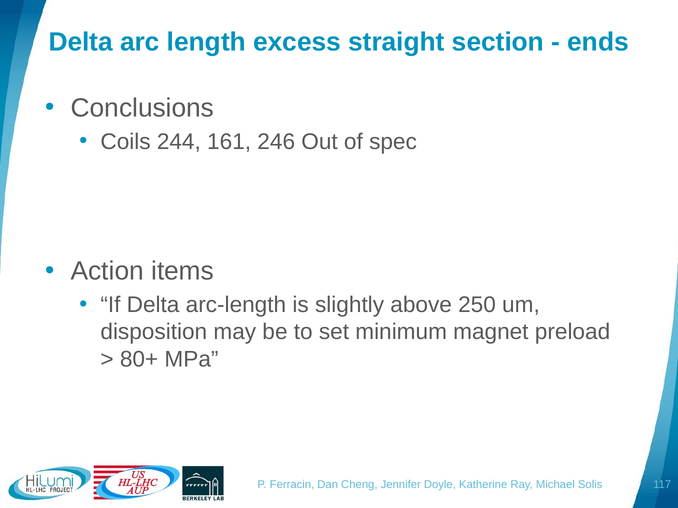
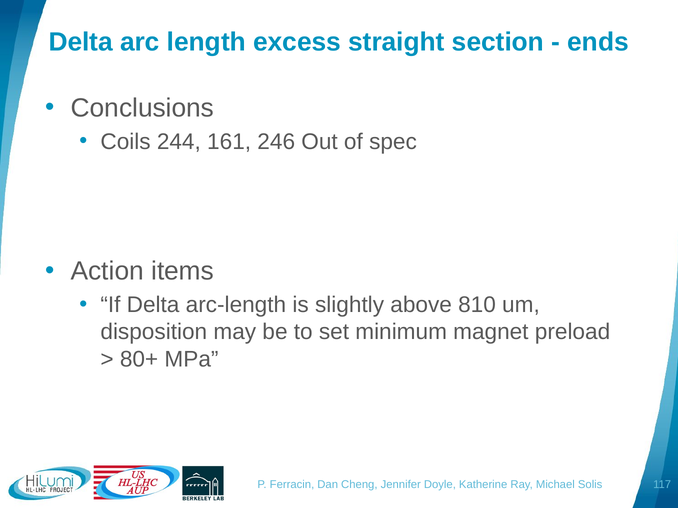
250: 250 -> 810
